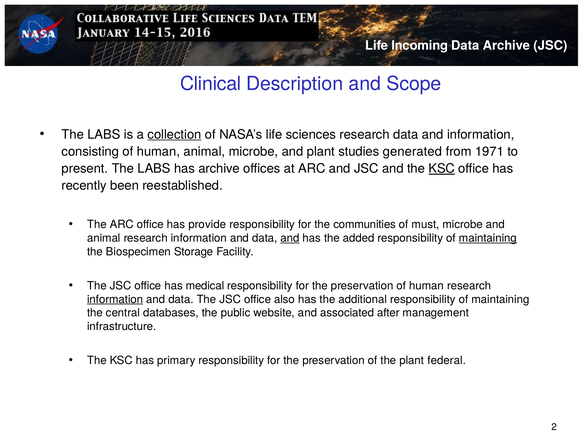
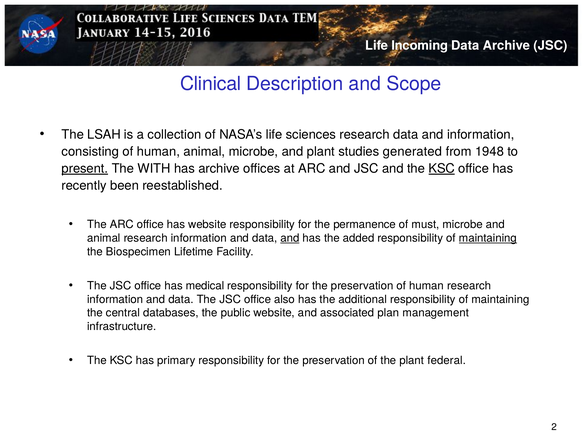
LABS at (104, 135): LABS -> LSAH
collection underline: present -> none
1971: 1971 -> 1948
present underline: none -> present
LABS at (154, 169): LABS -> WITH
has provide: provide -> website
communities: communities -> permanence
Storage: Storage -> Lifetime
information at (115, 299) underline: present -> none
after: after -> plan
